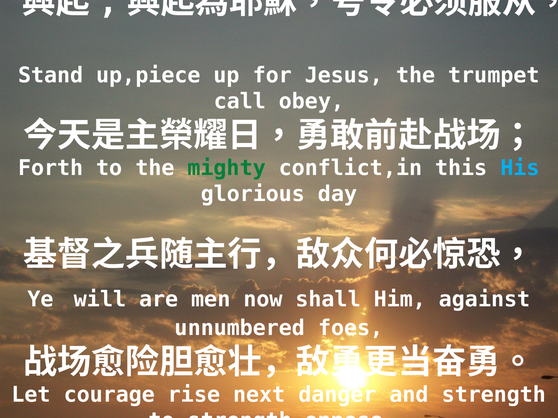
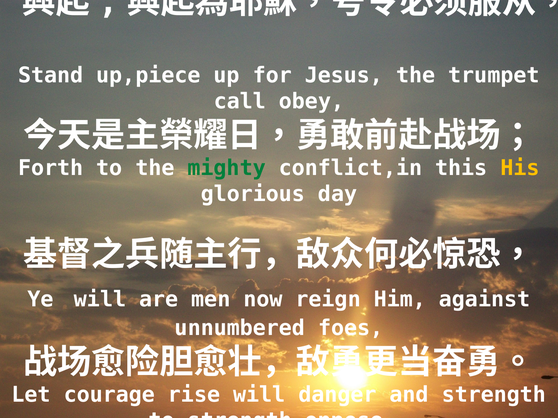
His colour: light blue -> yellow
shall: shall -> reign
rise next: next -> will
